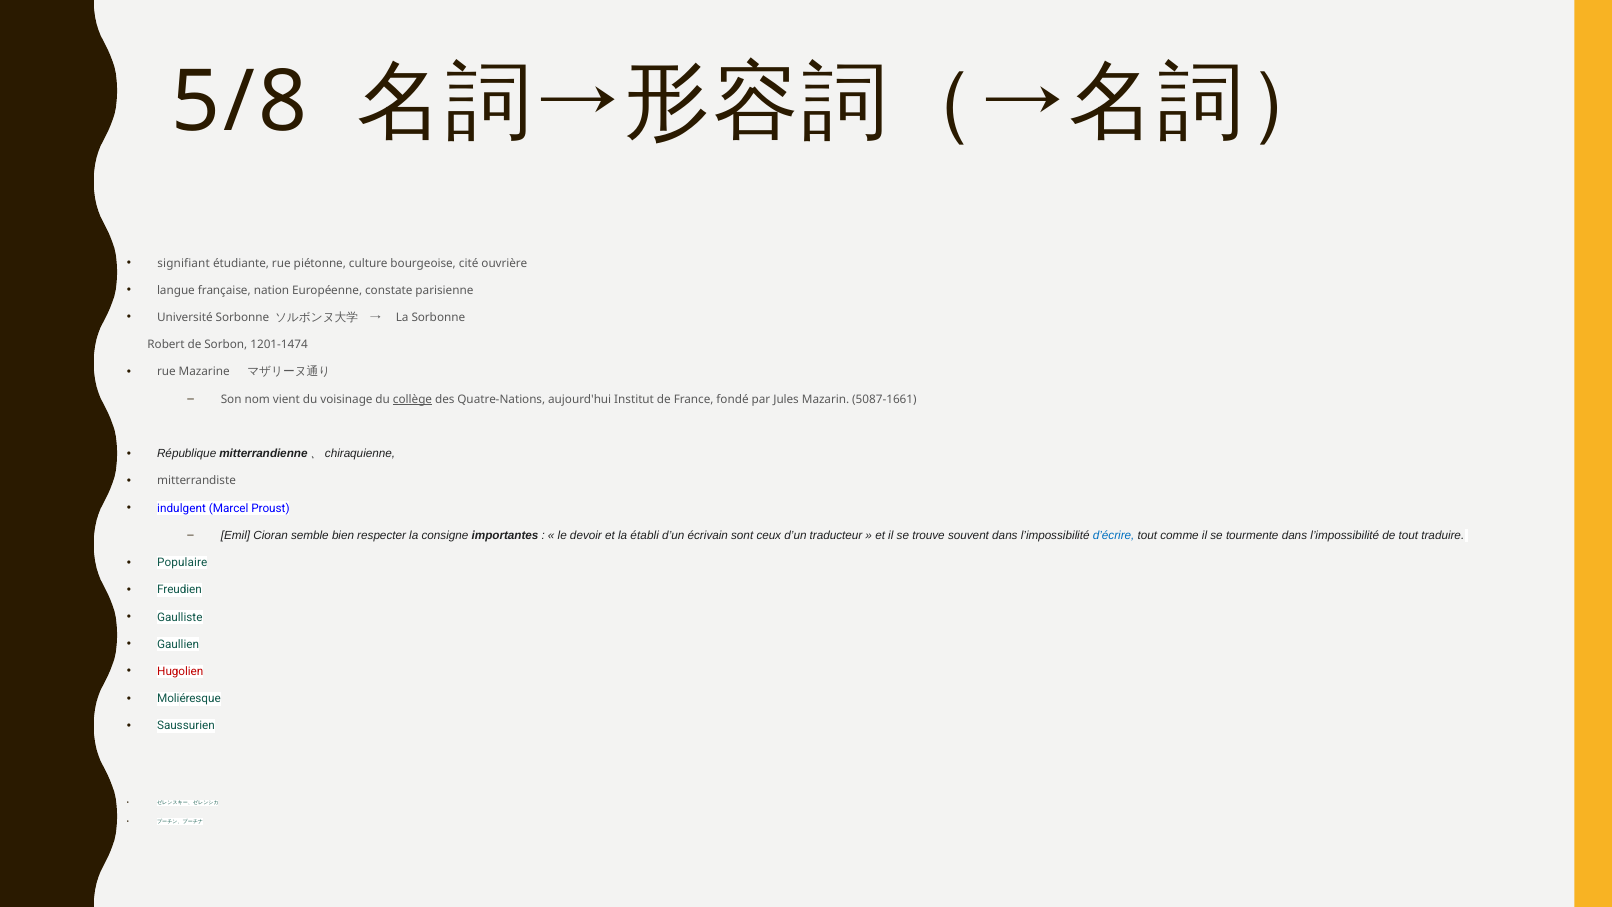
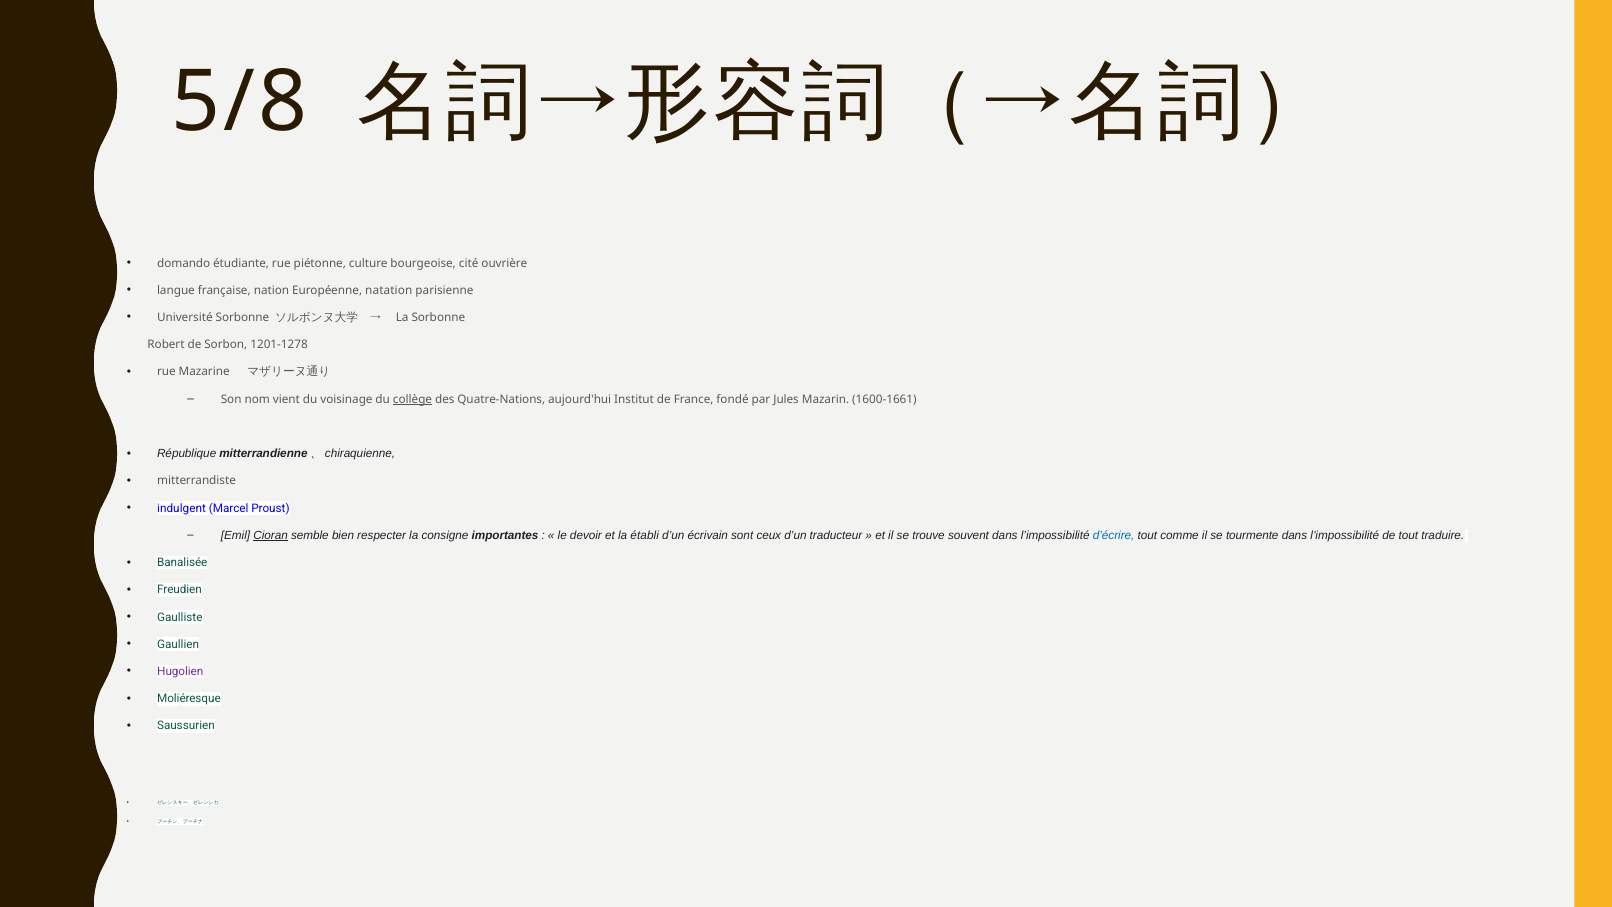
signifiant: signifiant -> domando
constate: constate -> natation
1201-1474: 1201-1474 -> 1201-1278
5087-1661: 5087-1661 -> 1600-1661
Cioran underline: none -> present
Populaire: Populaire -> Banalisée
Hugolien colour: red -> purple
